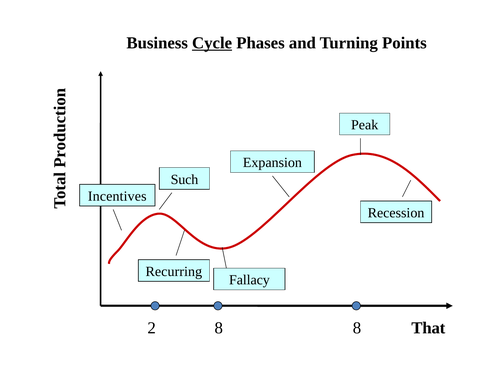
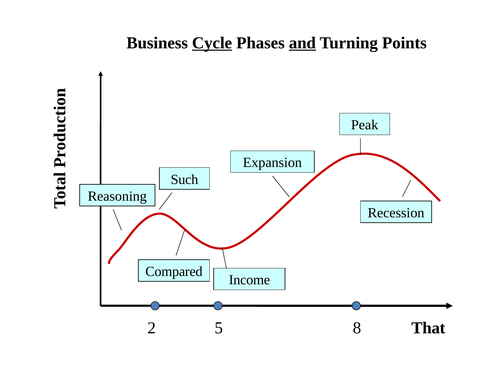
and underline: none -> present
Incentives: Incentives -> Reasoning
Recurring: Recurring -> Compared
Fallacy: Fallacy -> Income
2 8: 8 -> 5
